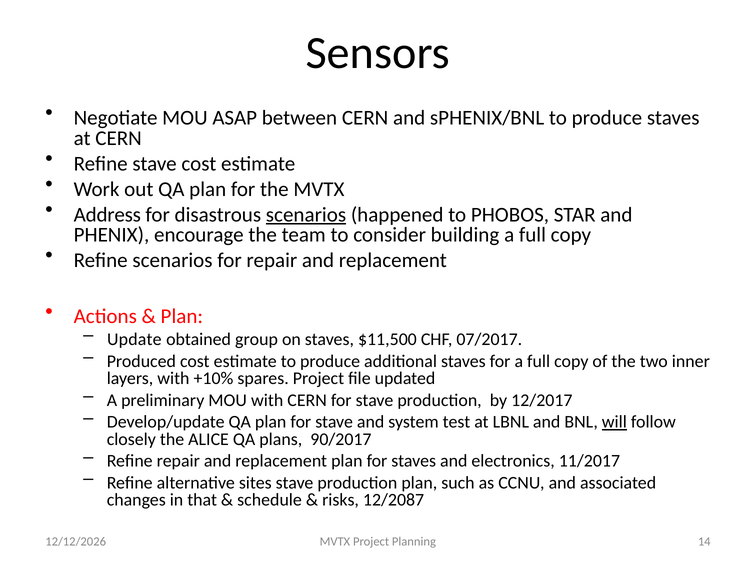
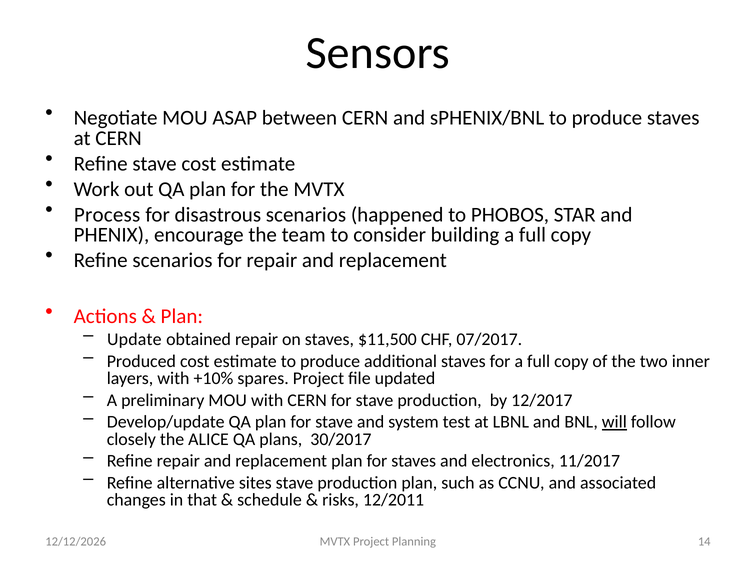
Address: Address -> Process
scenarios at (306, 215) underline: present -> none
obtained group: group -> repair
90/2017: 90/2017 -> 30/2017
12/2087: 12/2087 -> 12/2011
